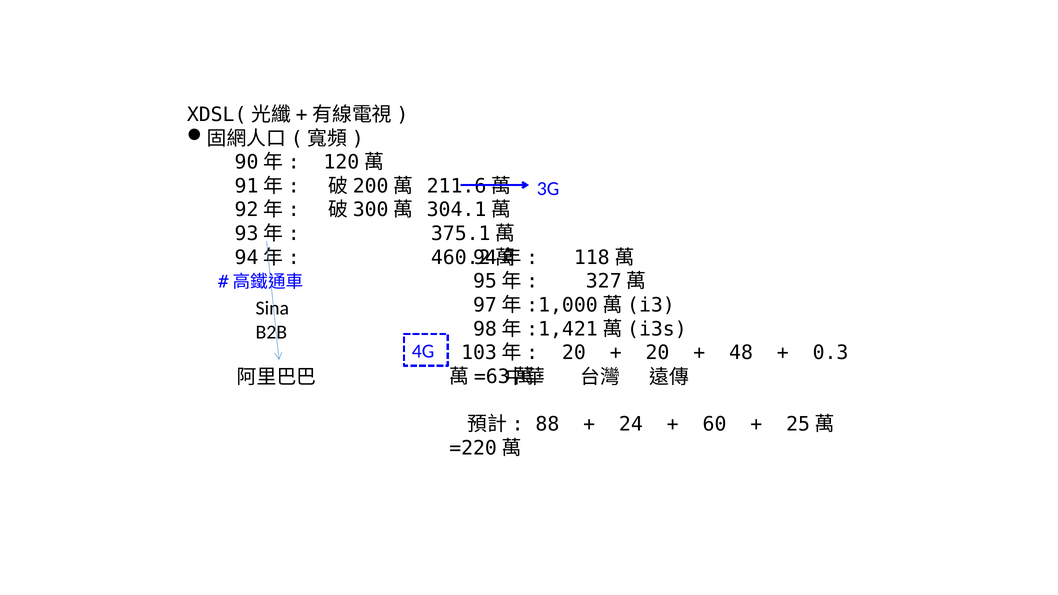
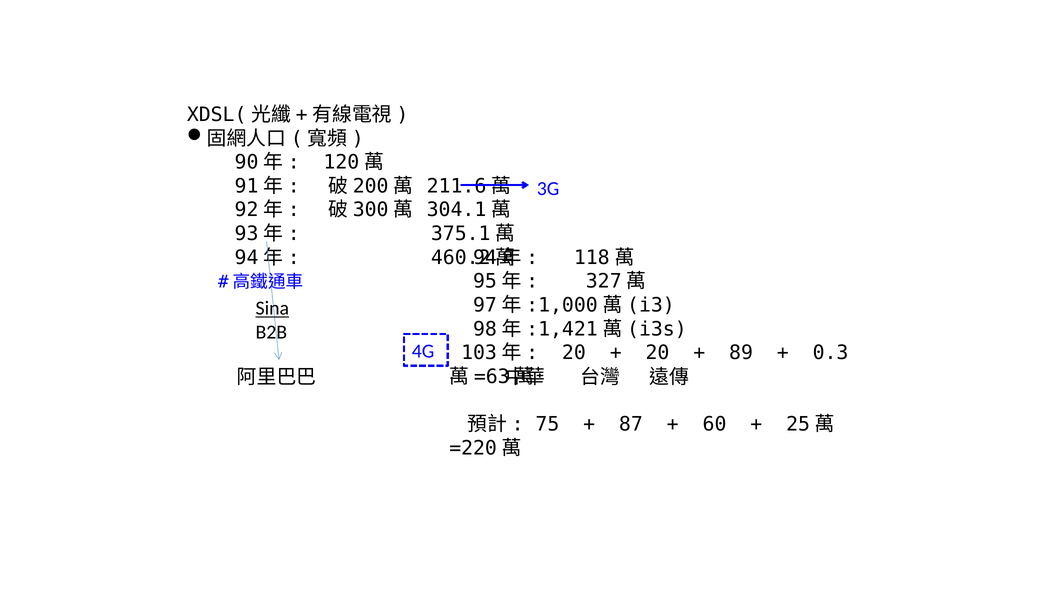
Sina underline: none -> present
48: 48 -> 89
88: 88 -> 75
24: 24 -> 87
